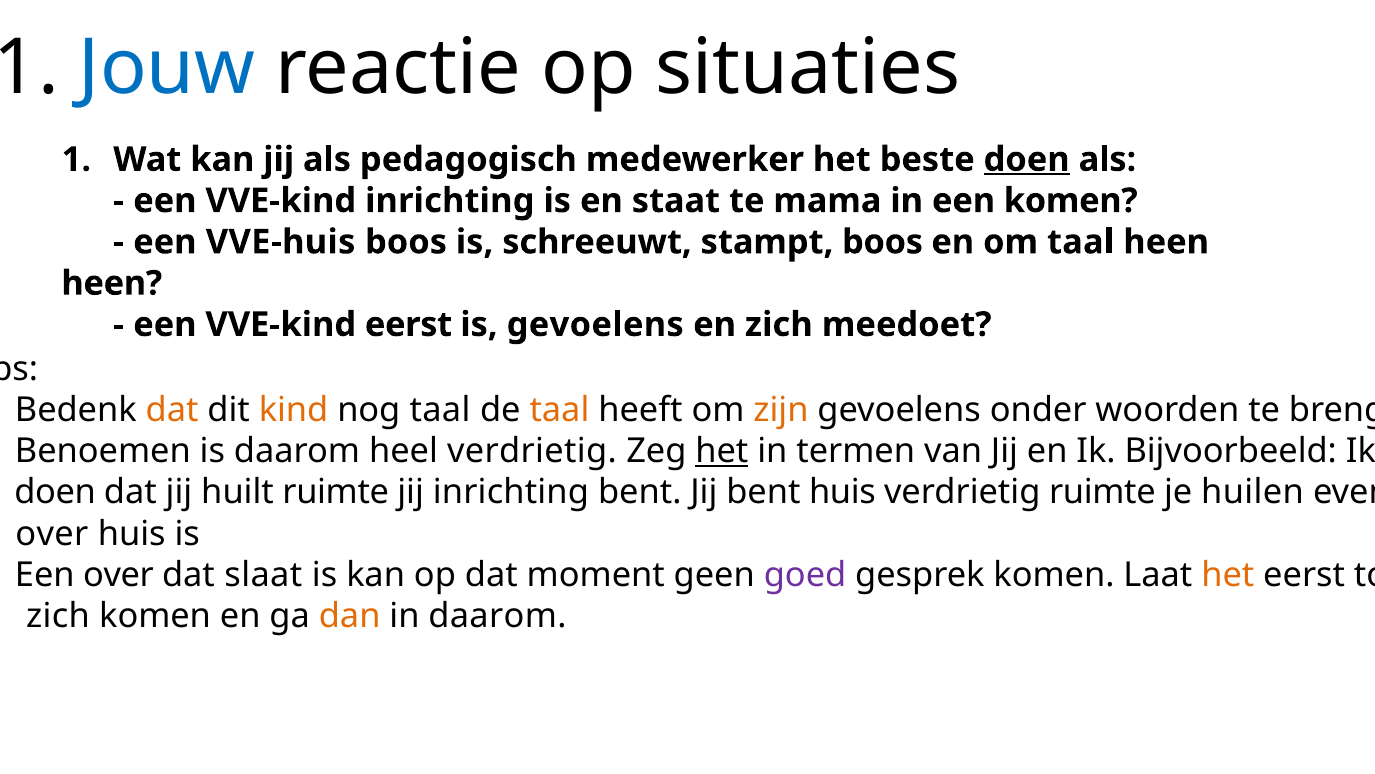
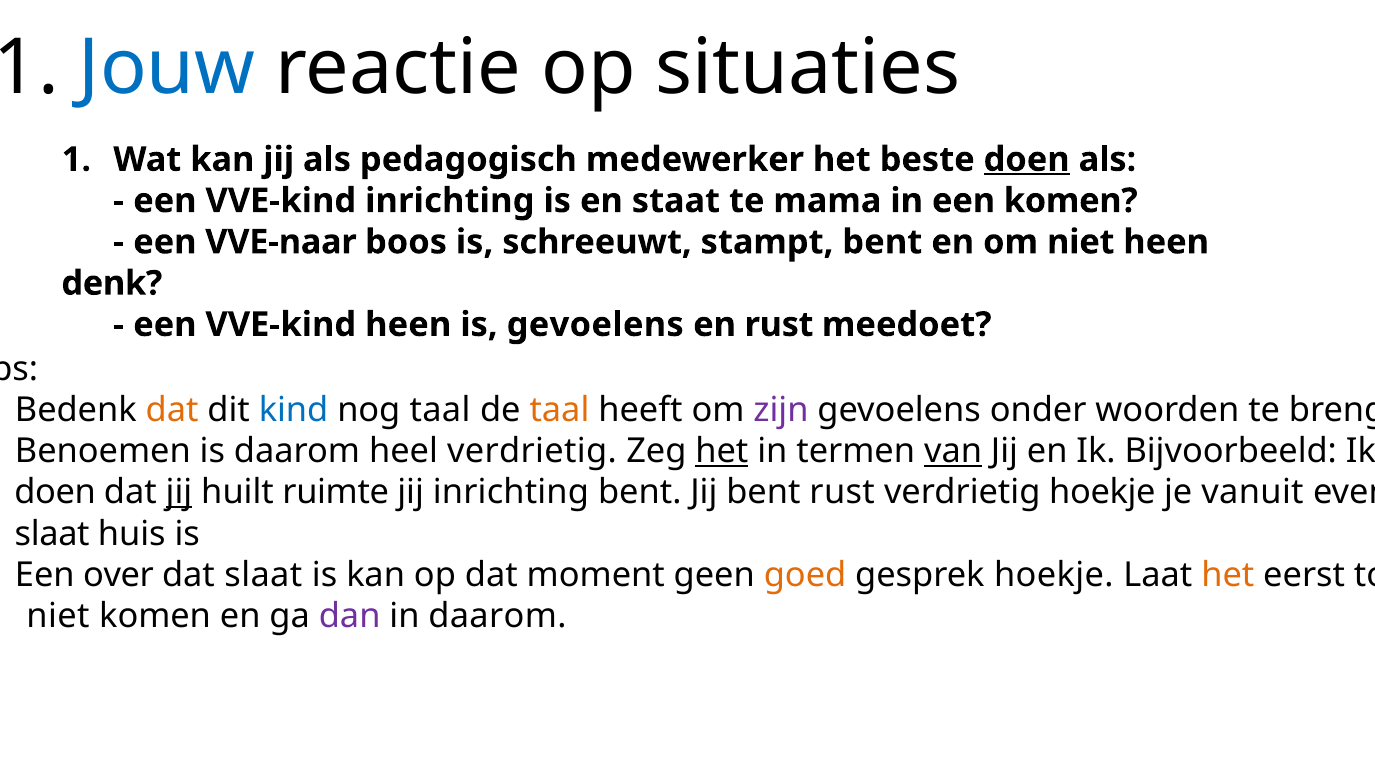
VVE-huis: VVE-huis -> VVE-naar
stampt boos: boos -> bent
om taal: taal -> niet
heen at (112, 283): heen -> denk
VVE-kind eerst: eerst -> heen
en zich: zich -> rust
kind colour: orange -> blue
zijn colour: orange -> purple
van underline: none -> present
jij at (179, 492) underline: none -> present
bent huis: huis -> rust
verdrietig ruimte: ruimte -> hoekje
huilen: huilen -> vanuit
over at (52, 533): over -> slaat
goed colour: purple -> orange
gesprek komen: komen -> hoekje
zich at (58, 616): zich -> niet
dan colour: orange -> purple
